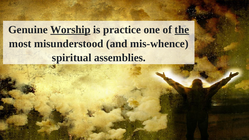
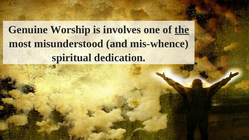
Worship underline: present -> none
practice: practice -> involves
assemblies: assemblies -> dedication
